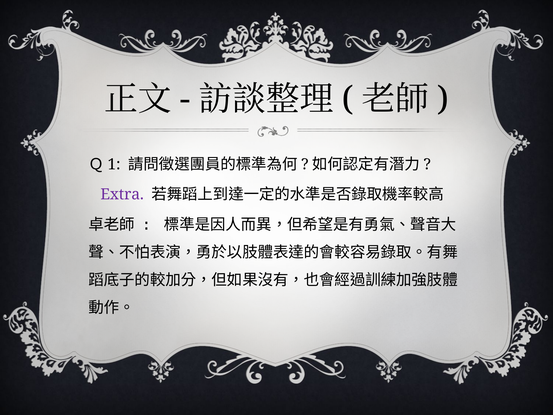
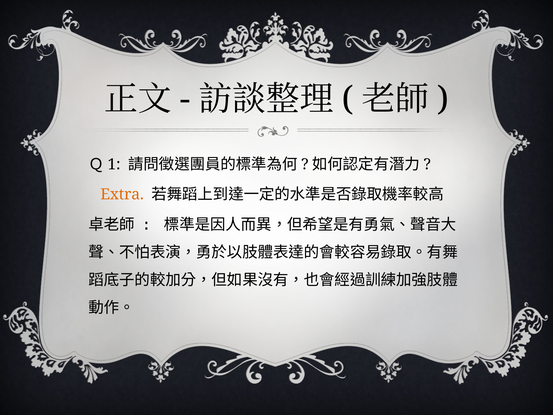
Extra colour: purple -> orange
